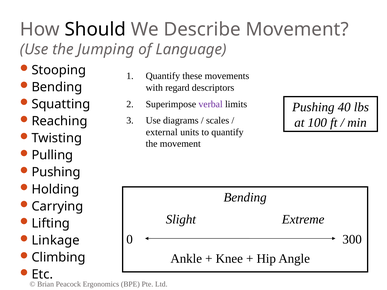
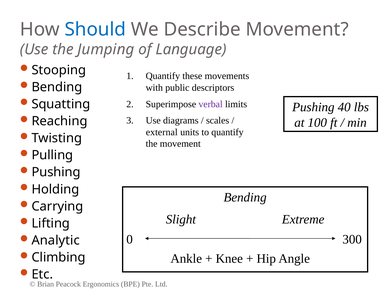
Should colour: black -> blue
regard: regard -> public
Linkage: Linkage -> Analytic
